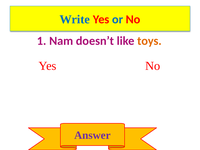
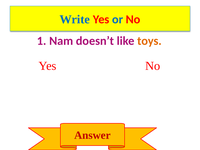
Answer colour: purple -> red
